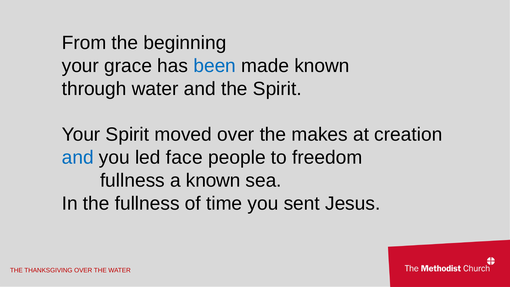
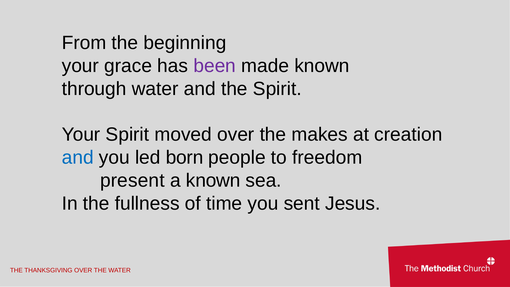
been colour: blue -> purple
face: face -> born
fullness at (132, 180): fullness -> present
